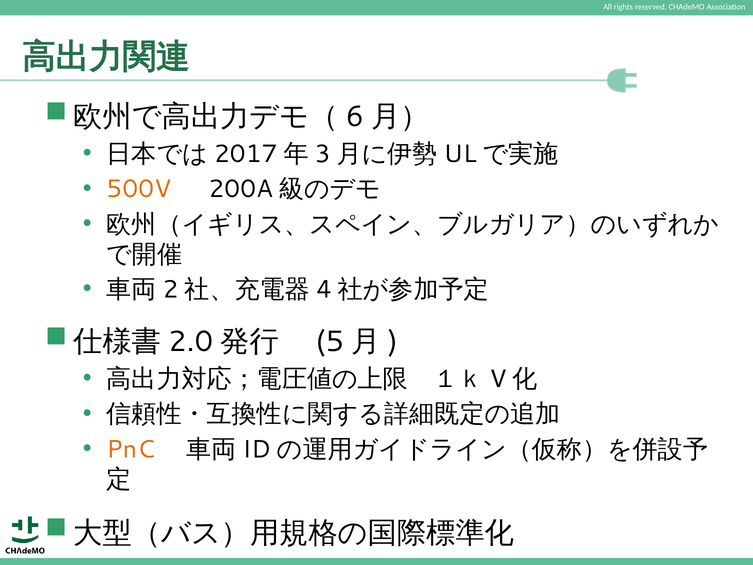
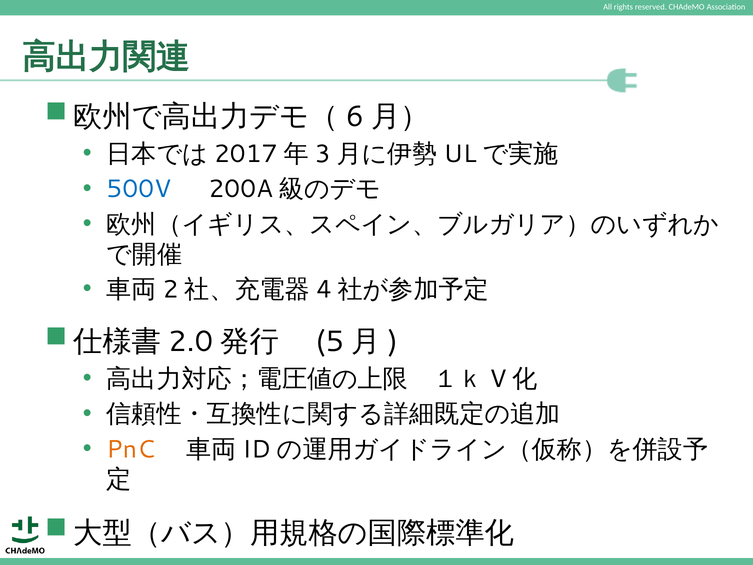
500V colour: orange -> blue
